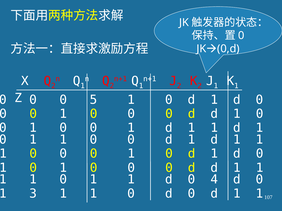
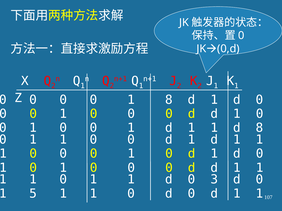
5 at (93, 100): 5 -> 0
0 at (169, 100): 0 -> 8
1 1 d 1: 1 -> 8
4: 4 -> 3
3: 3 -> 5
